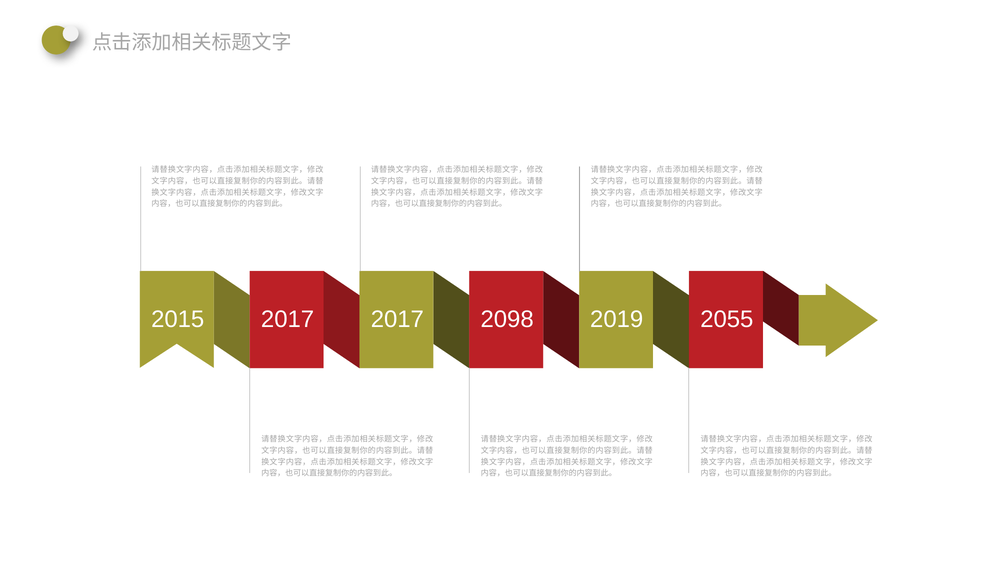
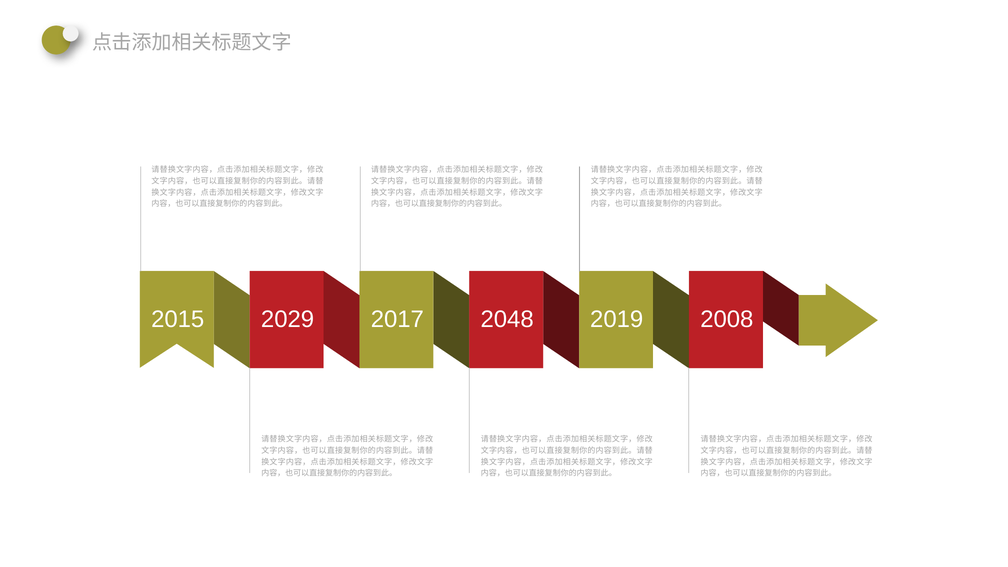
2015 2017: 2017 -> 2029
2098: 2098 -> 2048
2055: 2055 -> 2008
